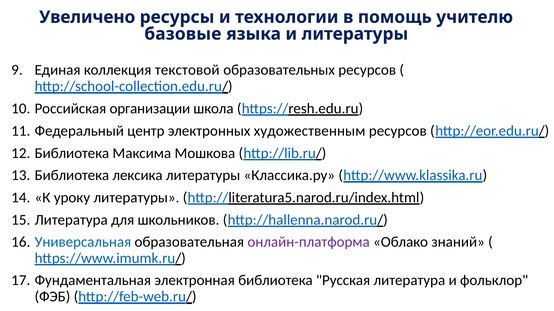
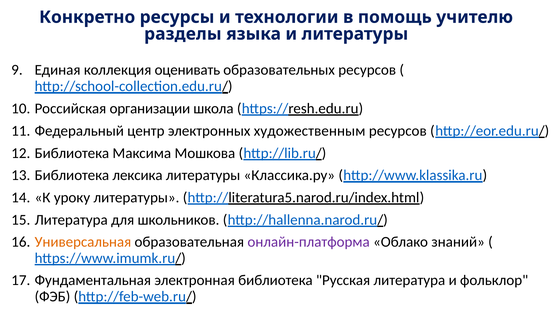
Увеличено: Увеличено -> Конкретно
базовые: базовые -> разделы
текстовой: текстовой -> оценивать
Универсальная colour: blue -> orange
